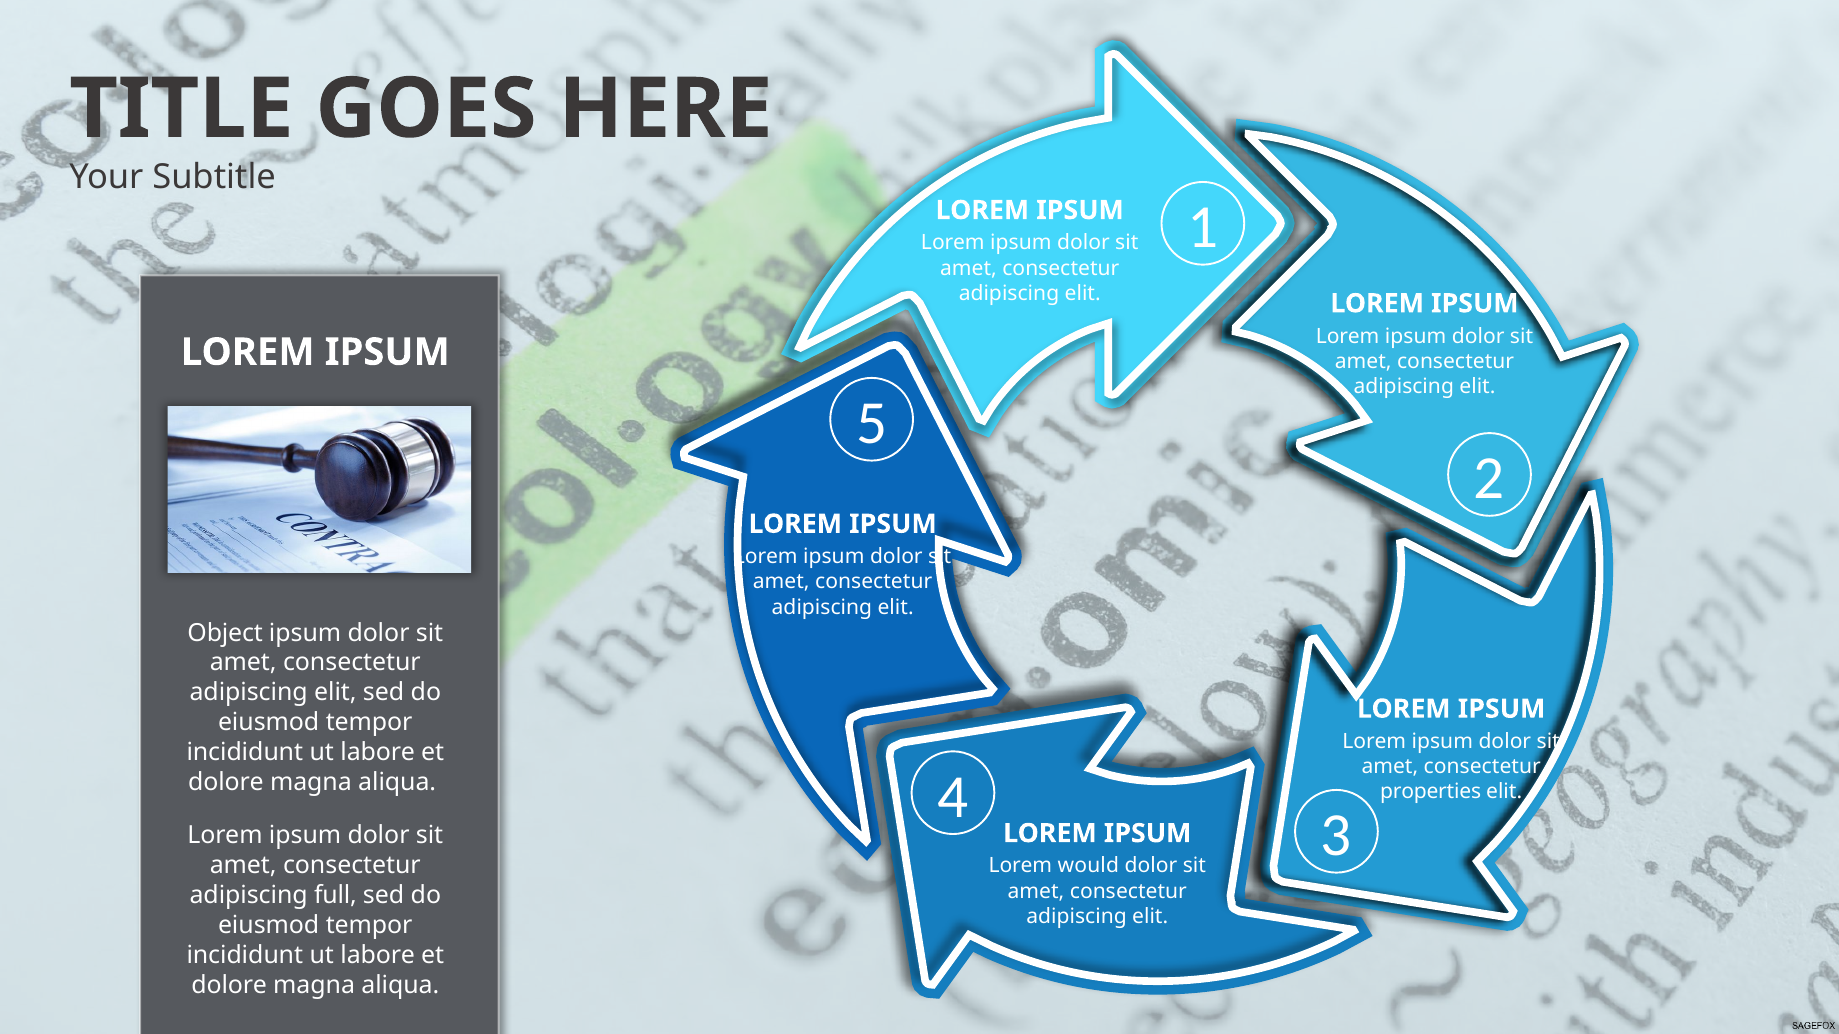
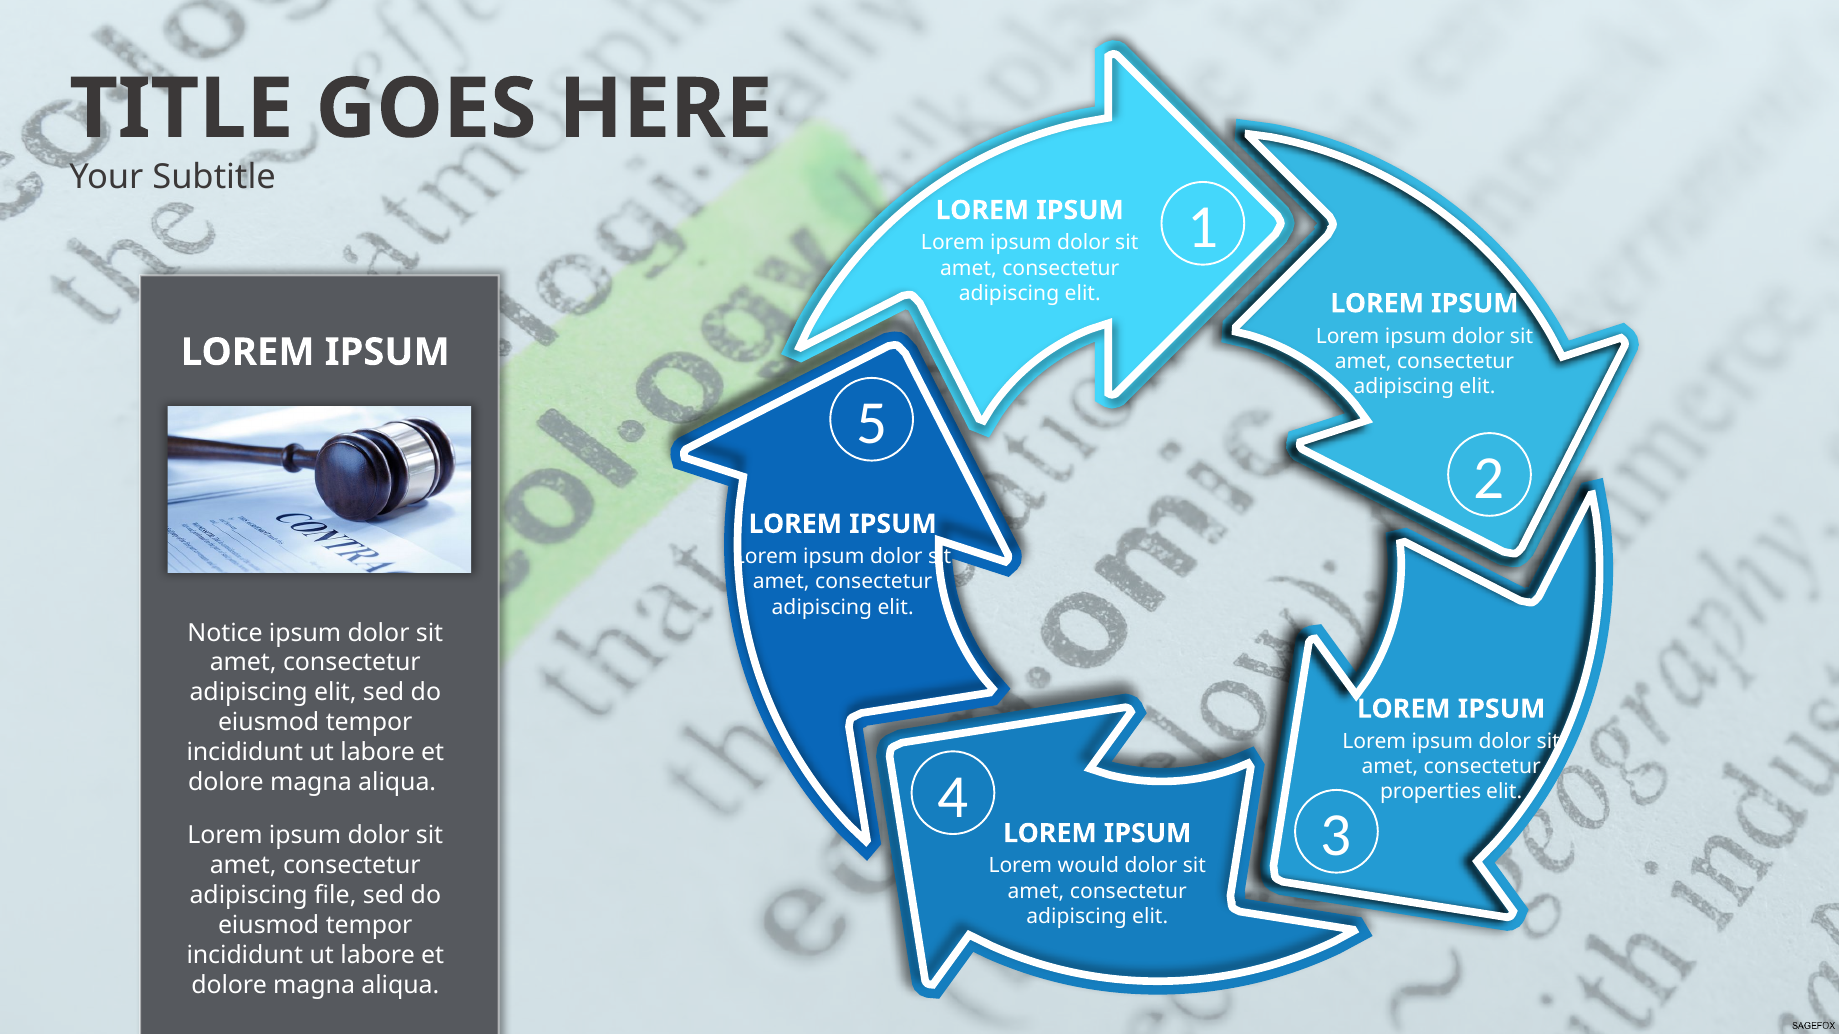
Object: Object -> Notice
full: full -> file
